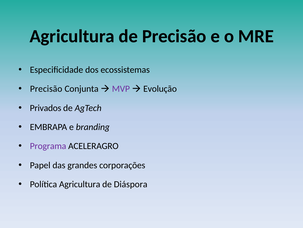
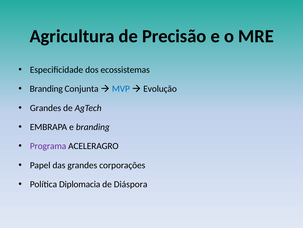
Precisão at (46, 89): Precisão -> Branding
MVP colour: purple -> blue
Privados at (46, 108): Privados -> Grandes
Política Agricultura: Agricultura -> Diplomacia
